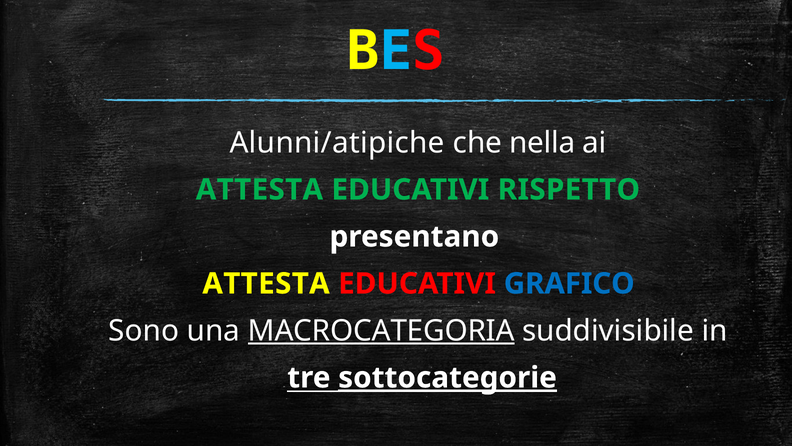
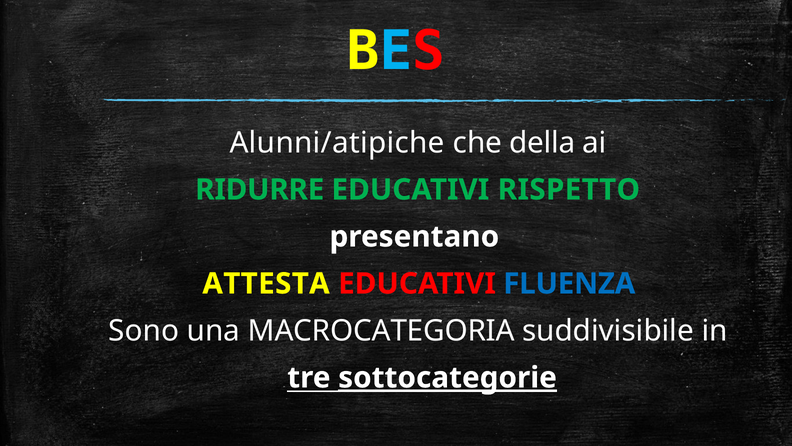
nella: nella -> della
ATTESTA at (259, 190): ATTESTA -> RIDURRE
GRAFICO: GRAFICO -> FLUENZA
MACROCATEGORIA underline: present -> none
